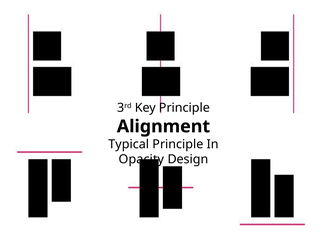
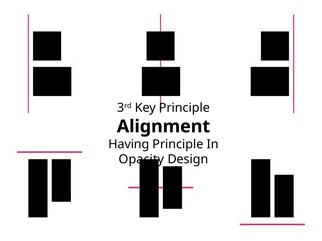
Typical: Typical -> Having
